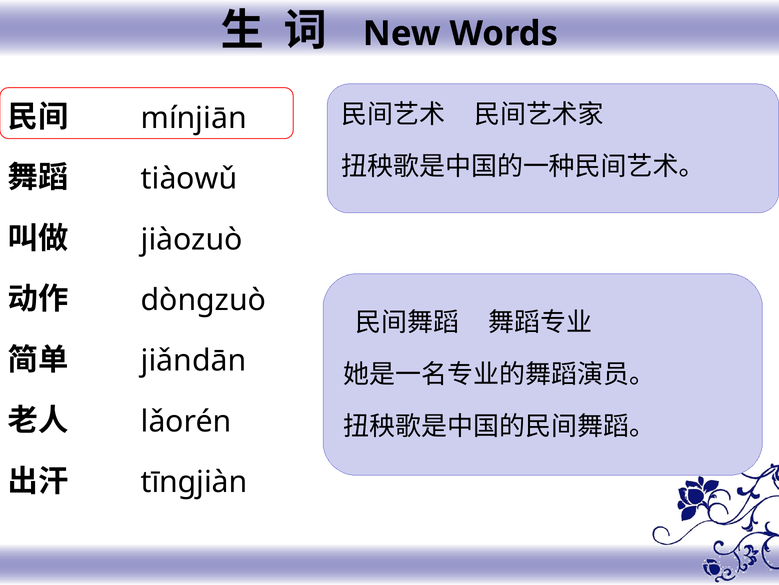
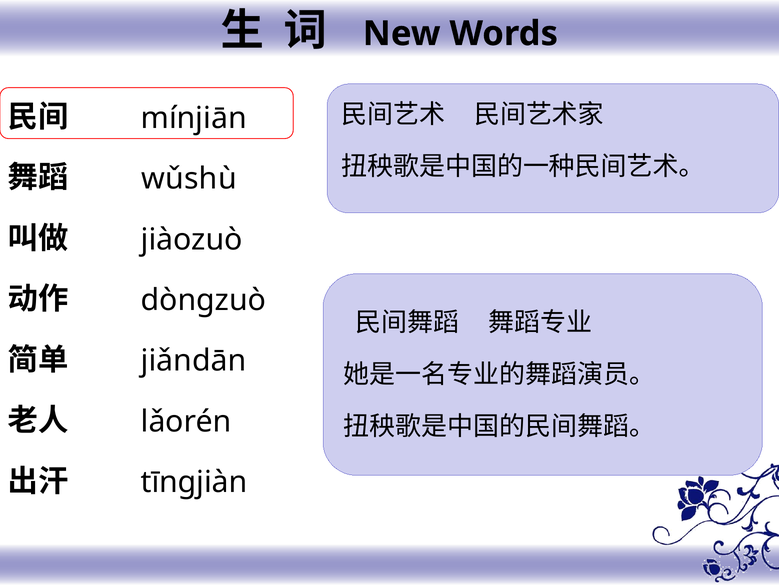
tiàowǔ: tiàowǔ -> wǔshù
